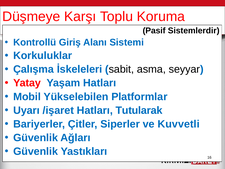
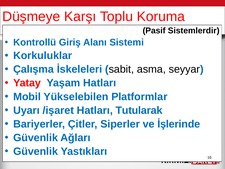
Kuvvetli: Kuvvetli -> İşlerinde
